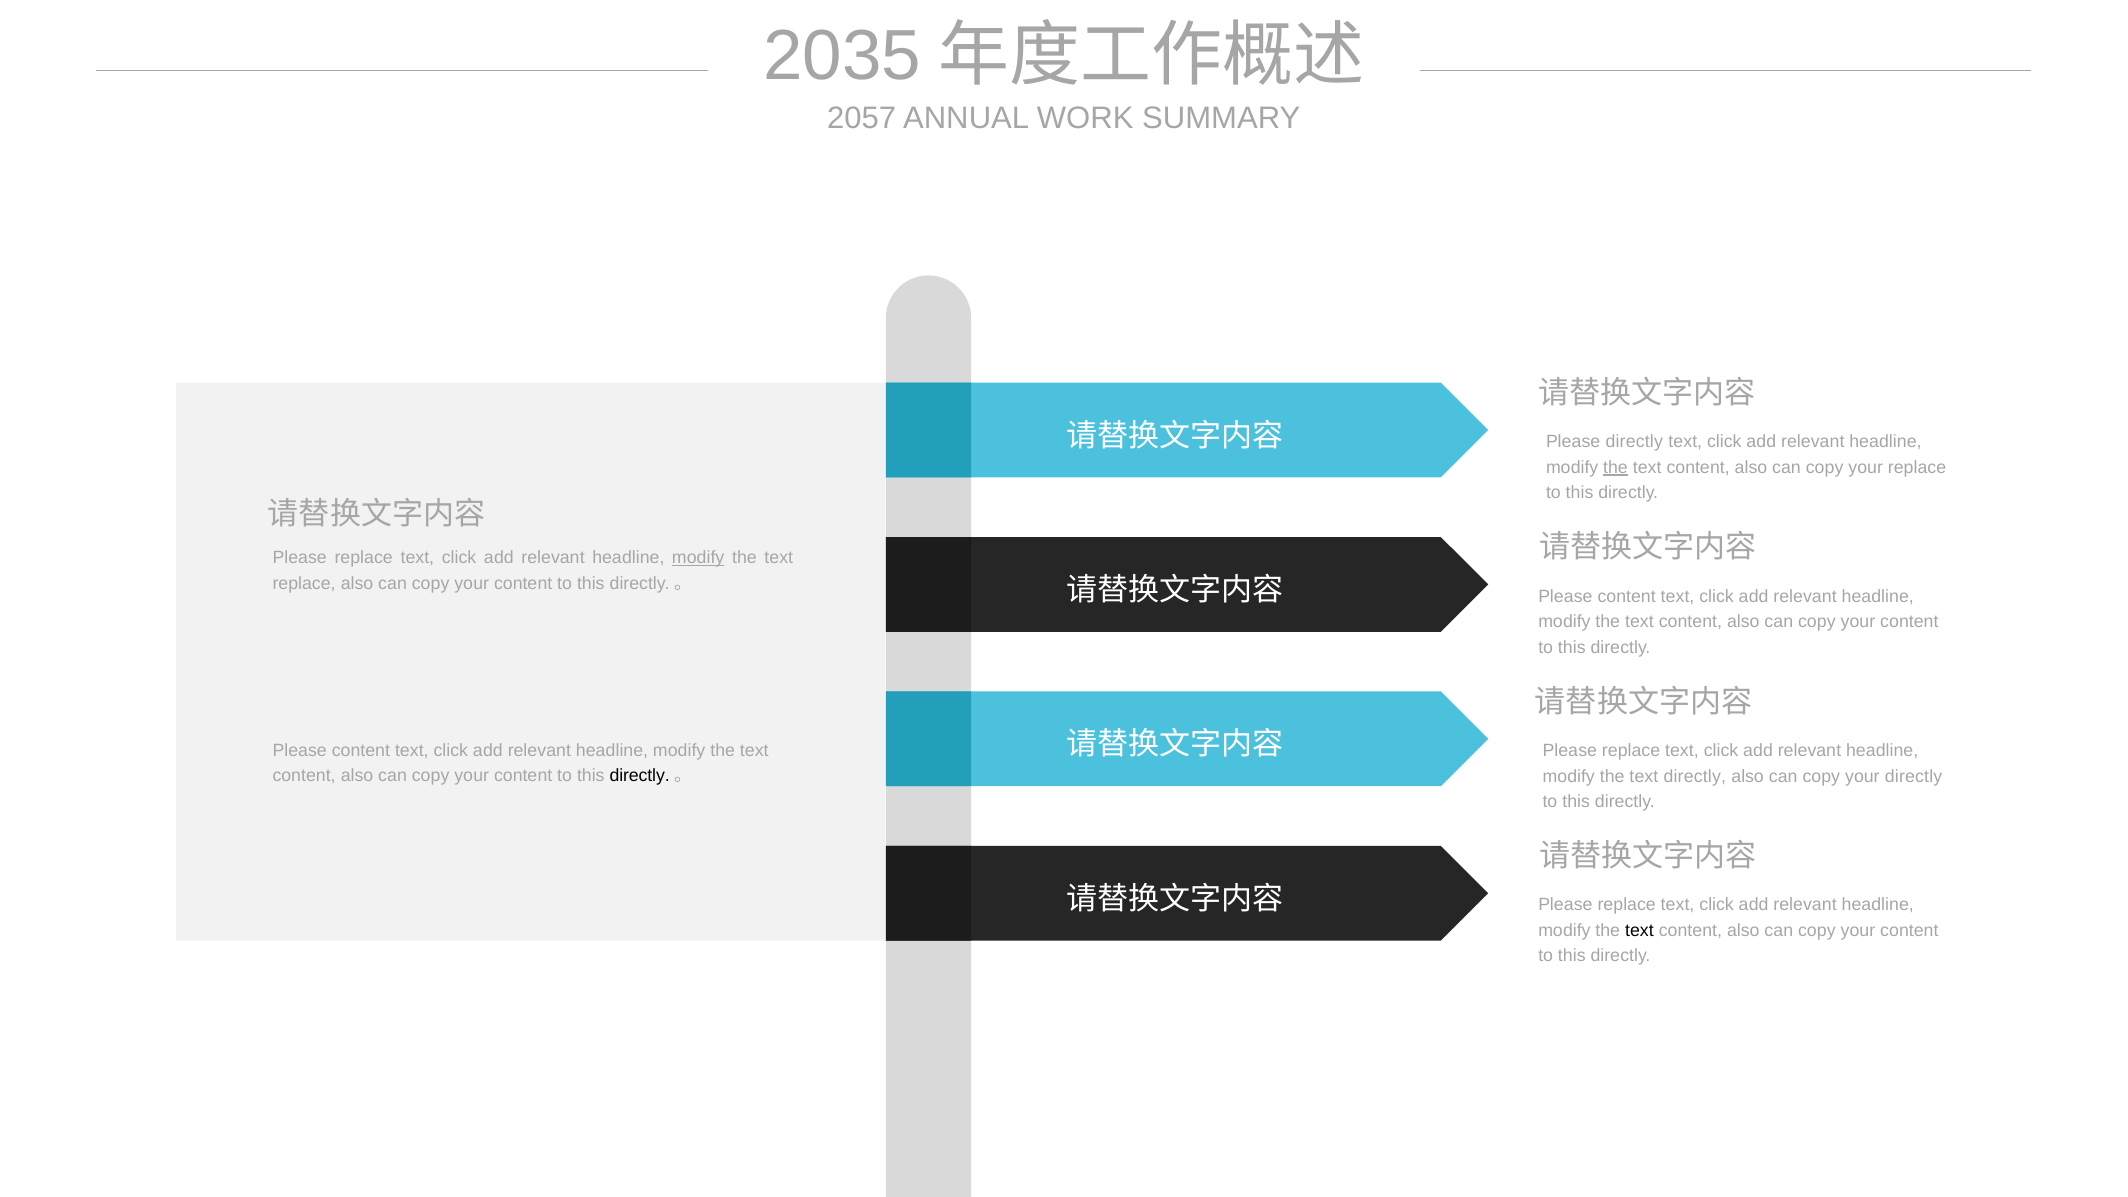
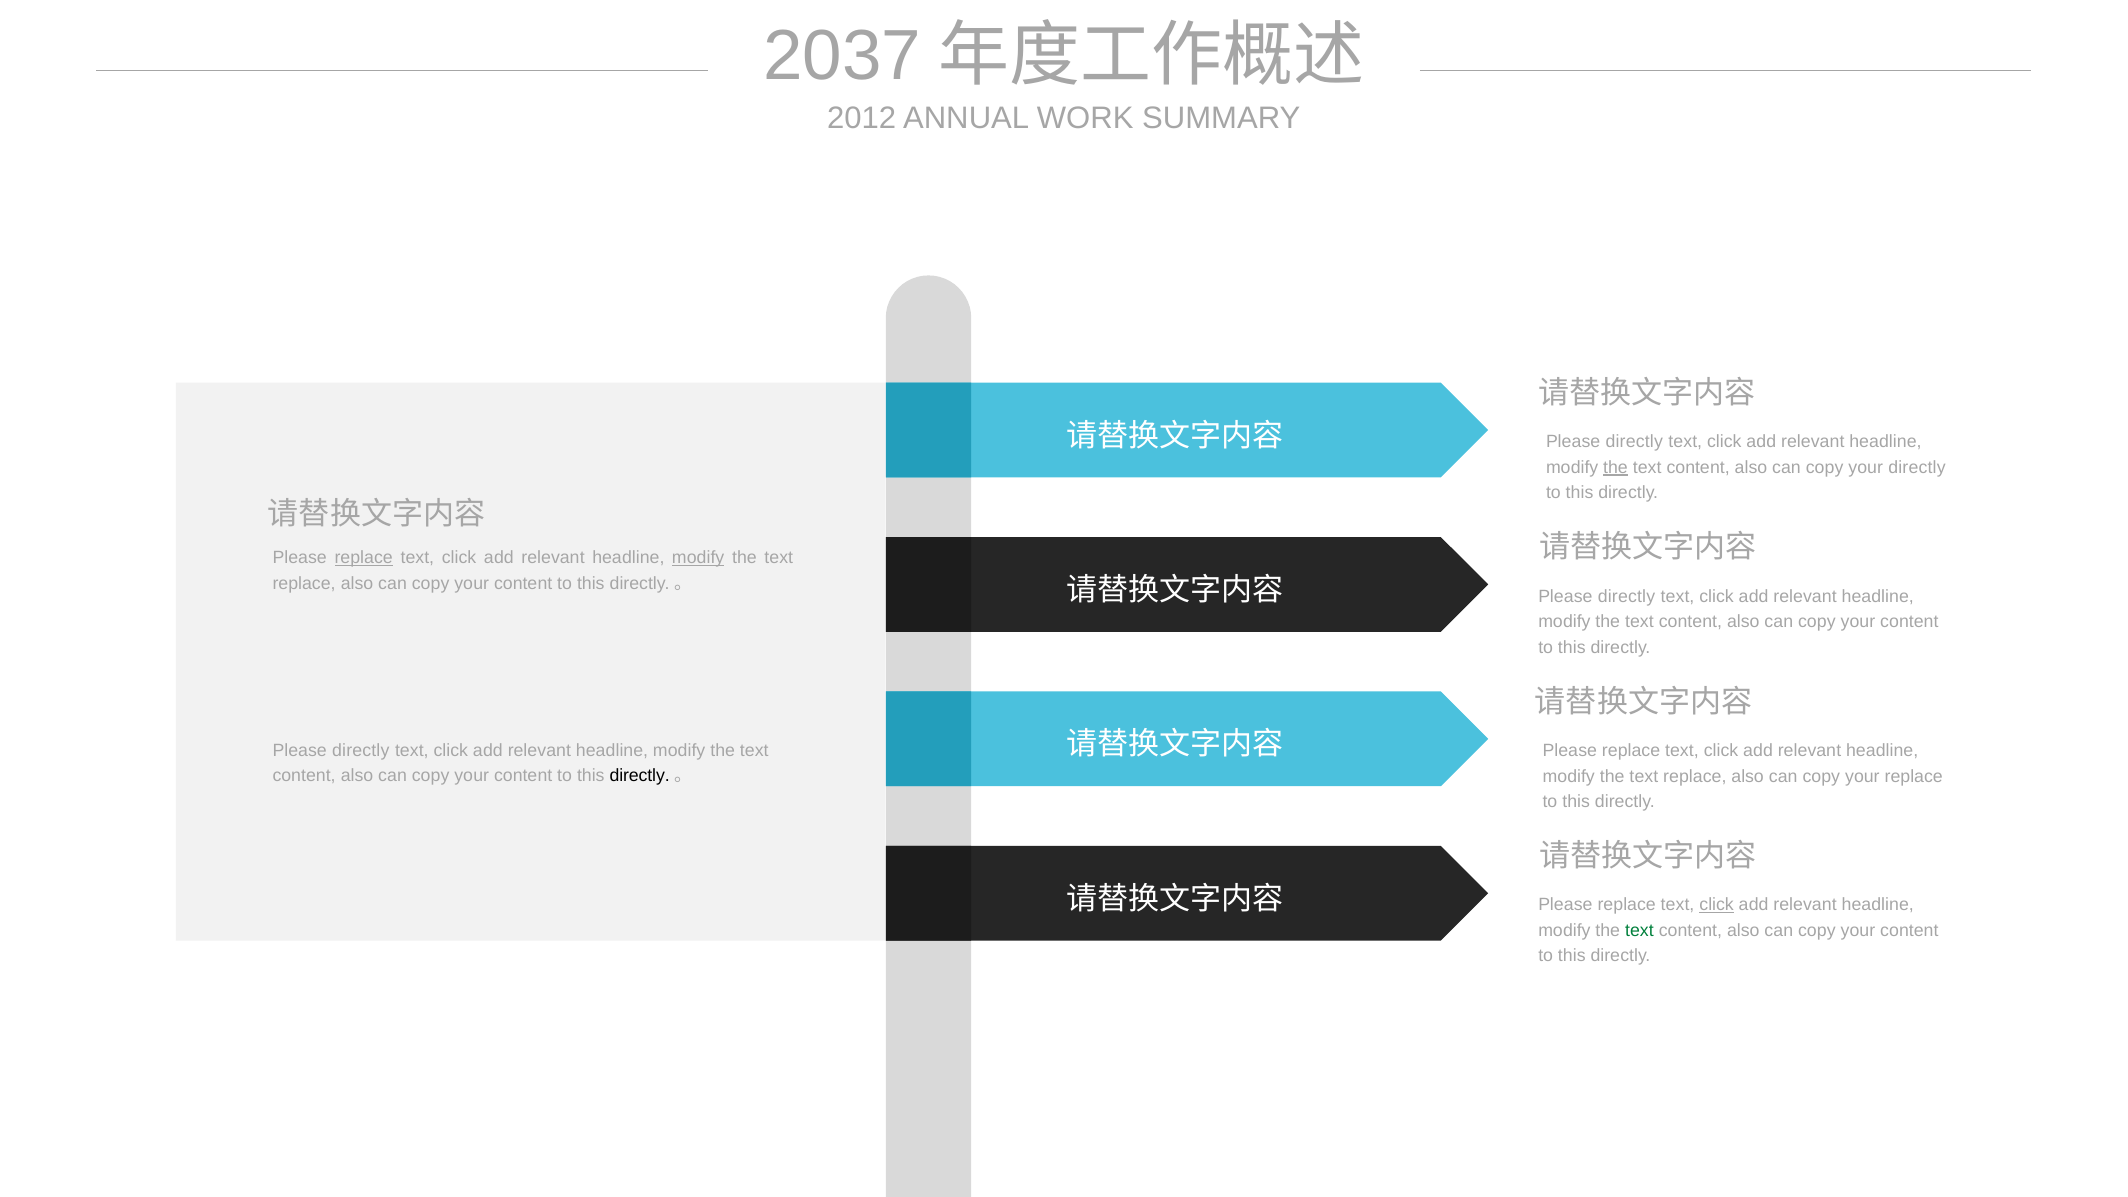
2035: 2035 -> 2037
2057: 2057 -> 2012
your replace: replace -> directly
replace at (364, 558) underline: none -> present
content at (1627, 596): content -> directly
content at (361, 750): content -> directly
directly at (1695, 776): directly -> replace
your directly: directly -> replace
click at (1717, 905) underline: none -> present
text at (1639, 931) colour: black -> green
